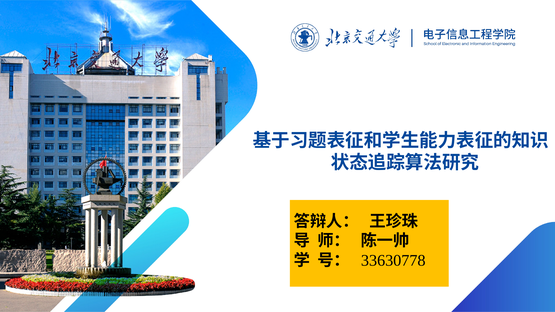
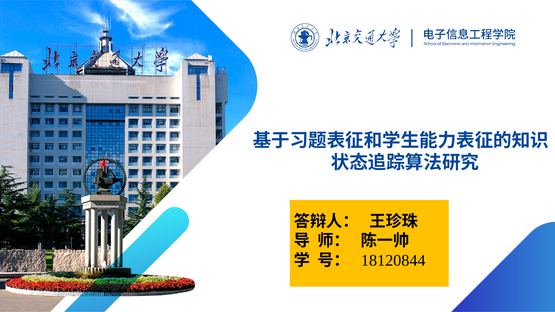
33630778: 33630778 -> 18120844
